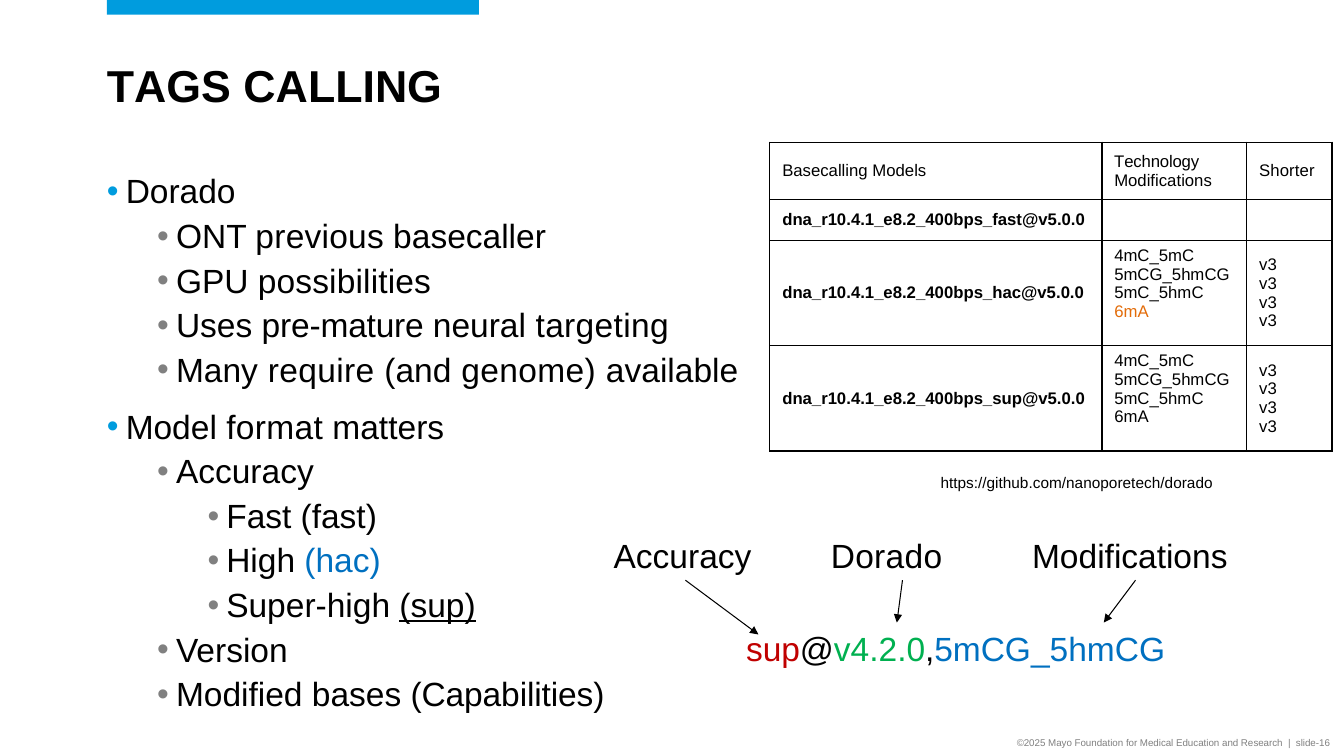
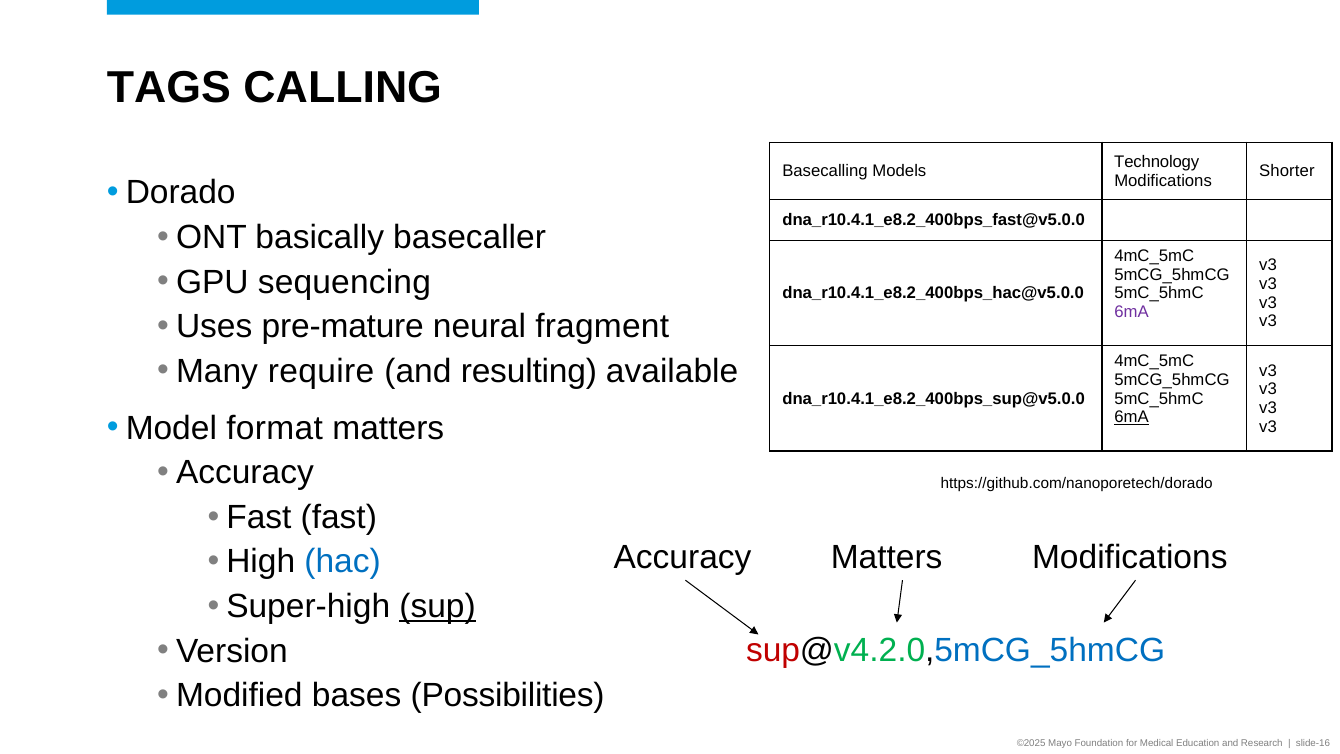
previous: previous -> basically
possibilities: possibilities -> sequencing
6mA at (1132, 312) colour: orange -> purple
targeting: targeting -> fragment
genome: genome -> resulting
6mA at (1132, 417) underline: none -> present
Accuracy Dorado: Dorado -> Matters
Capabilities: Capabilities -> Possibilities
